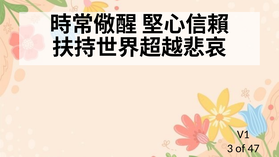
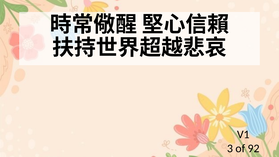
47: 47 -> 92
